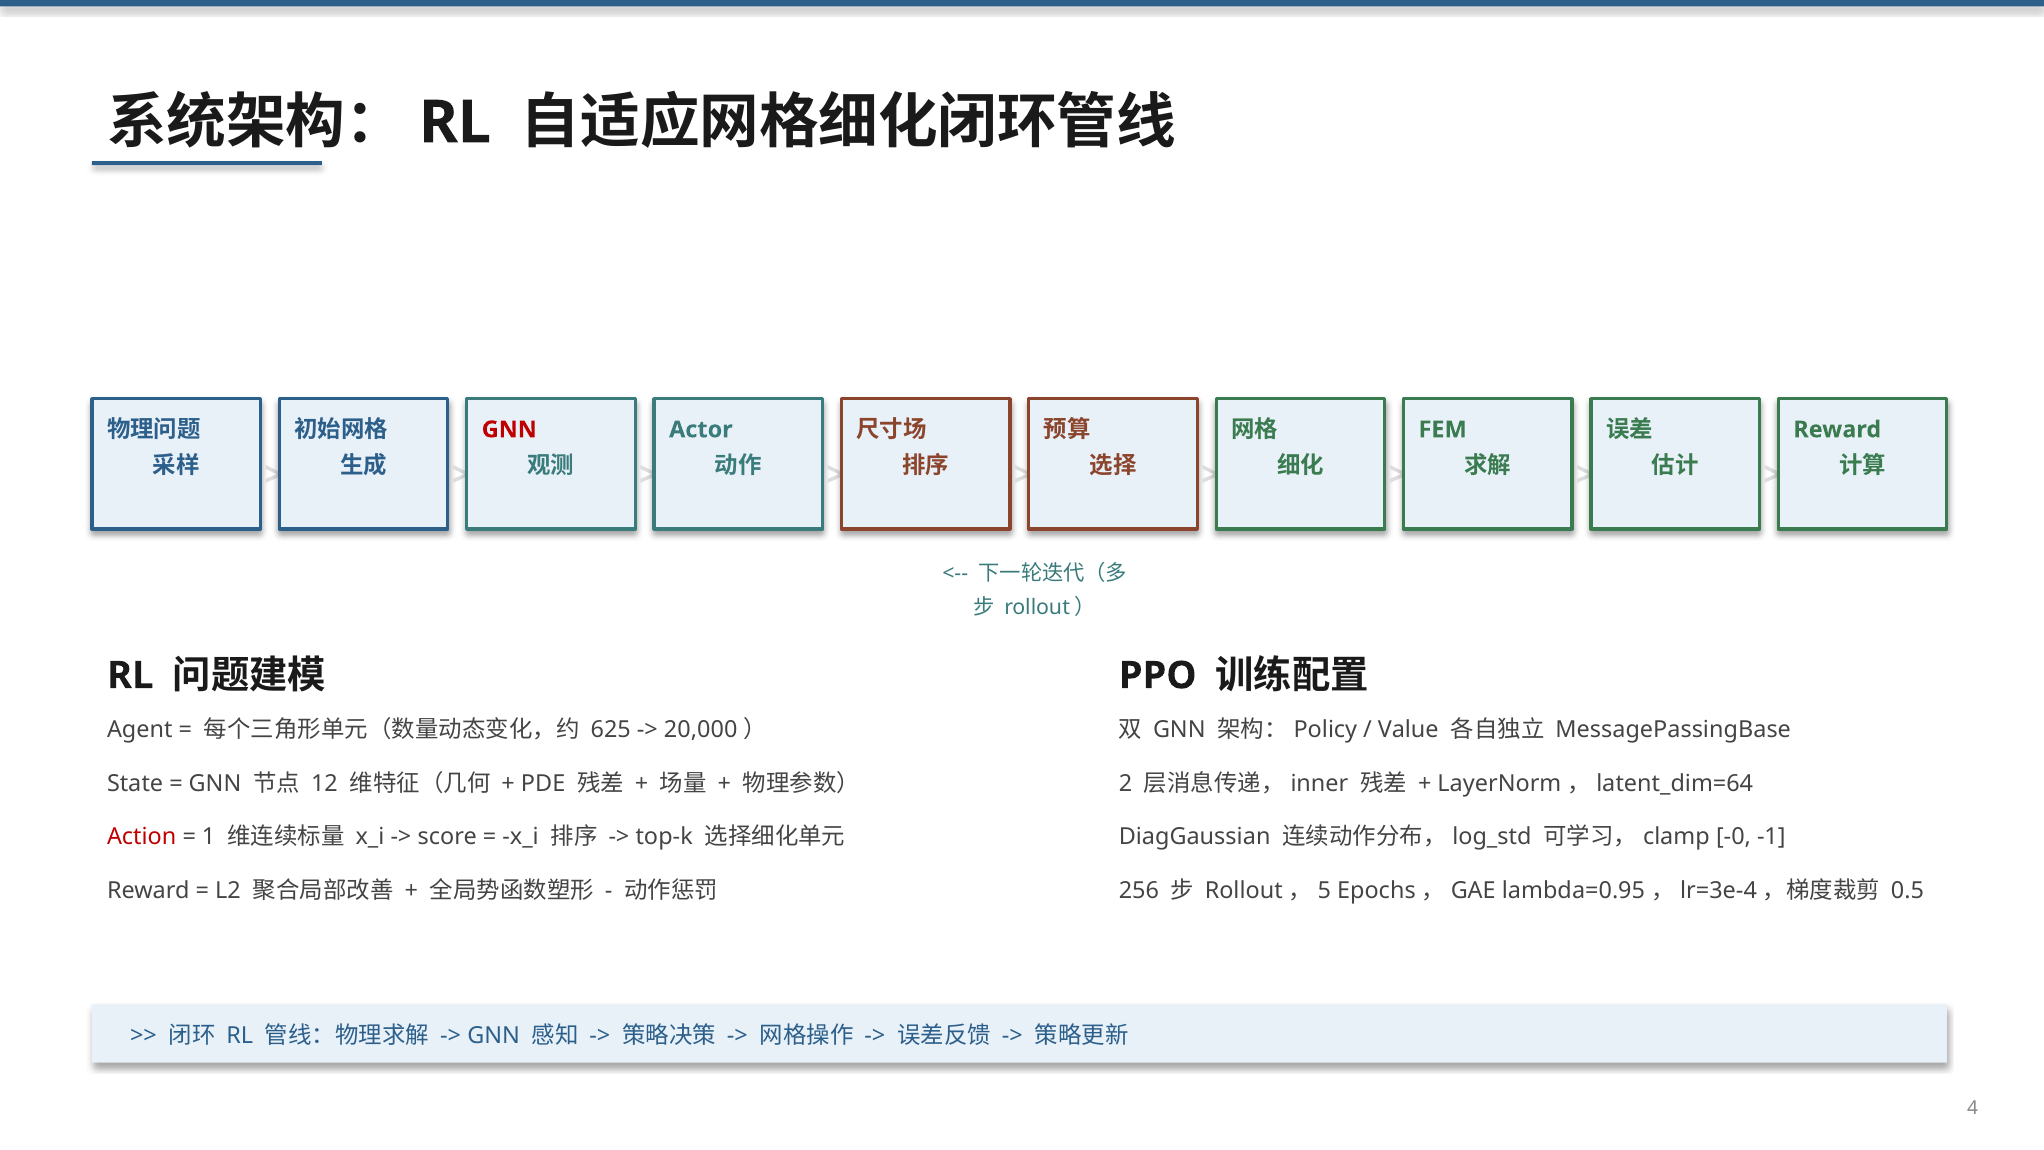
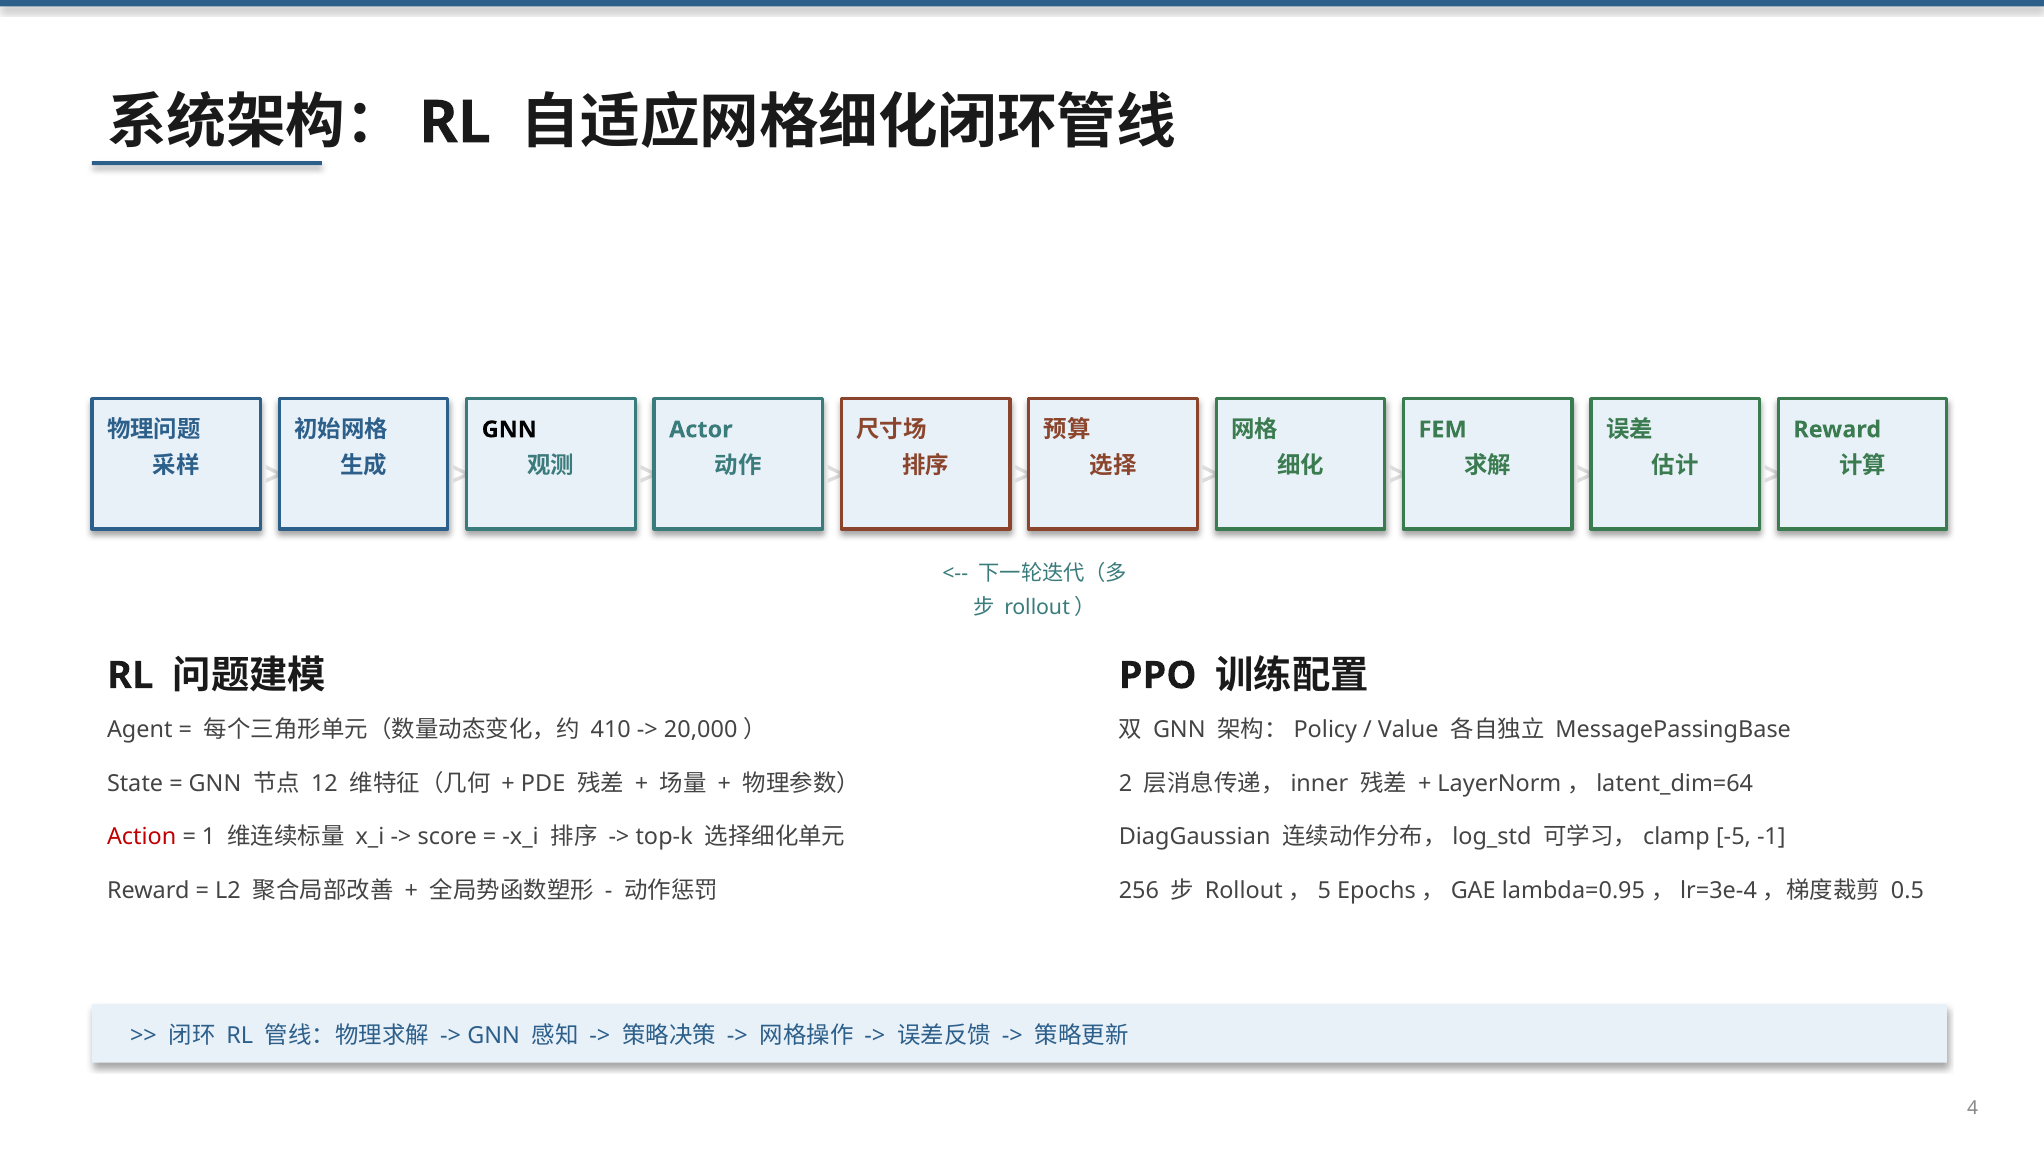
GNN at (509, 429) colour: red -> black
625: 625 -> 410
-0: -0 -> -5
